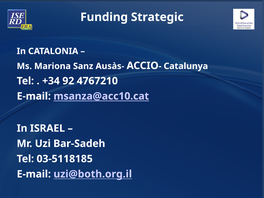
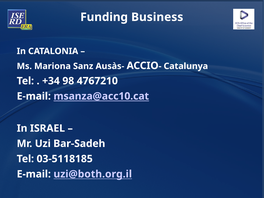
Strategic: Strategic -> Business
92: 92 -> 98
